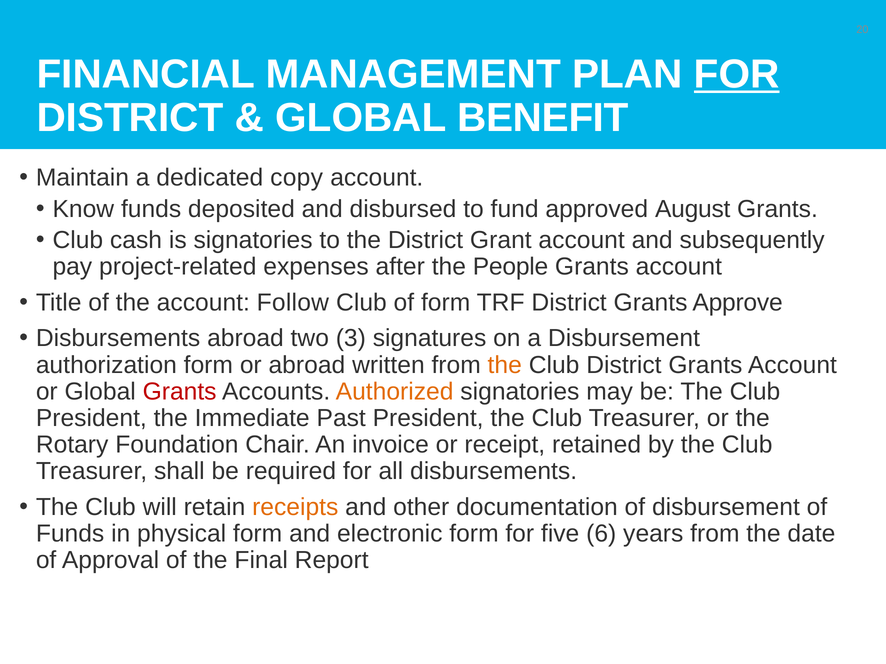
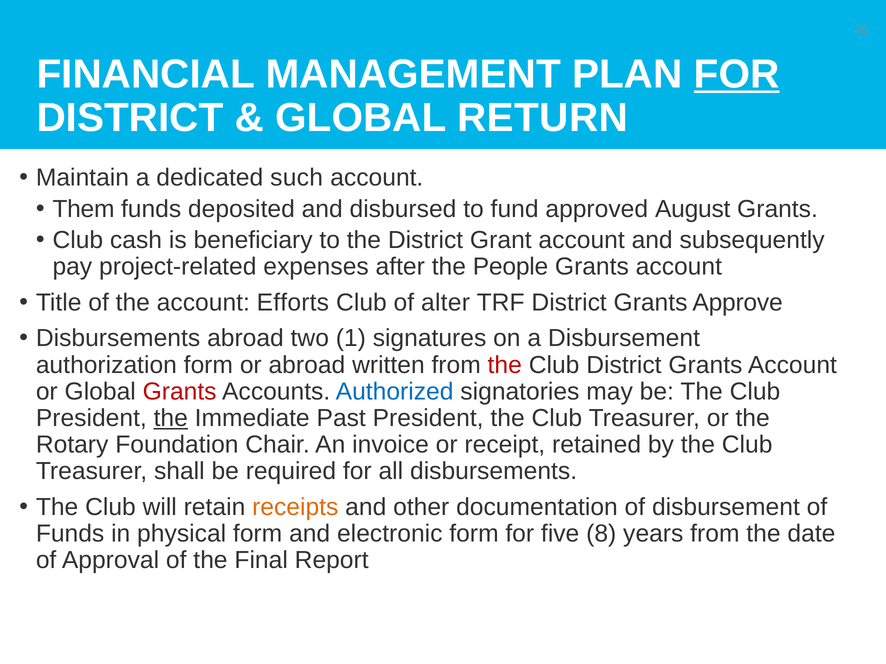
BENEFIT: BENEFIT -> RETURN
copy: copy -> such
Know: Know -> Them
is signatories: signatories -> beneficiary
Follow: Follow -> Efforts
of form: form -> alter
3: 3 -> 1
the at (505, 365) colour: orange -> red
Authorized colour: orange -> blue
the at (171, 418) underline: none -> present
6: 6 -> 8
